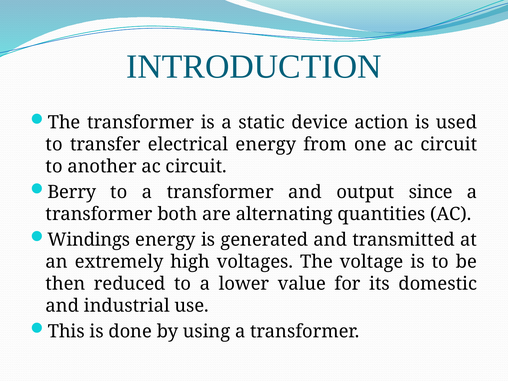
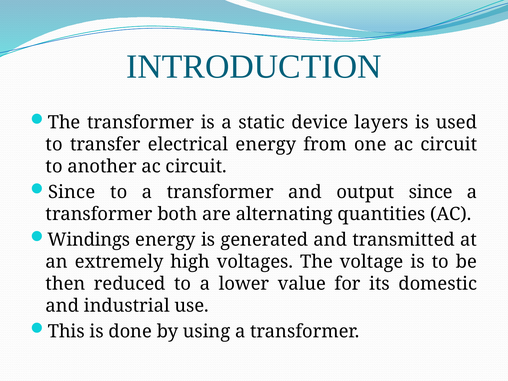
action: action -> layers
Berry at (72, 192): Berry -> Since
